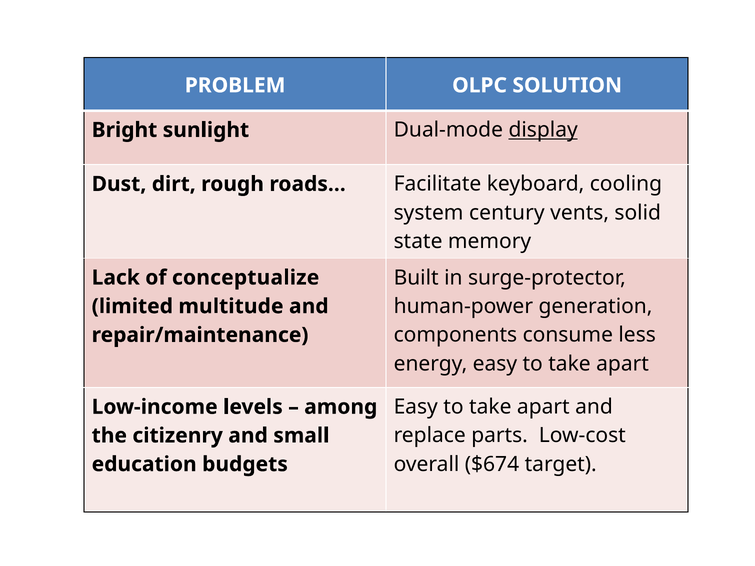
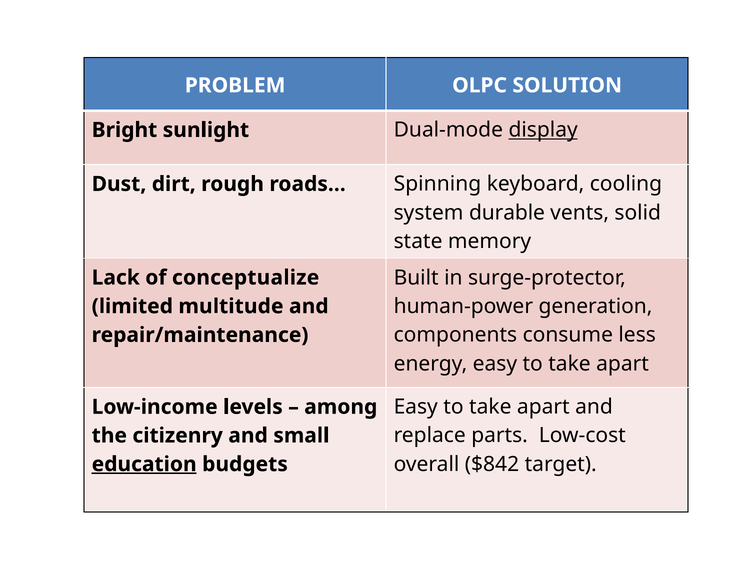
Facilitate: Facilitate -> Spinning
century: century -> durable
$674: $674 -> $842
education underline: none -> present
